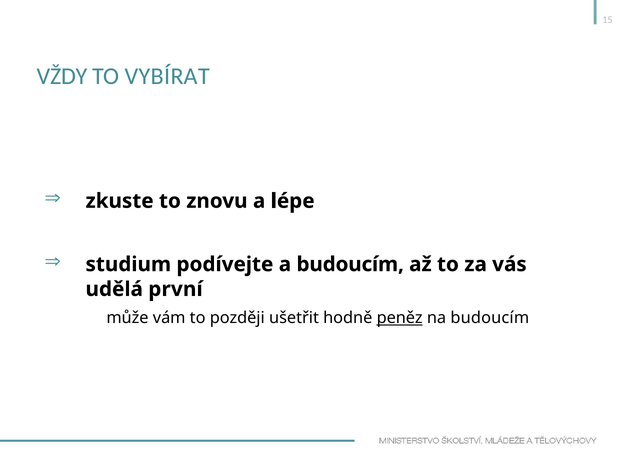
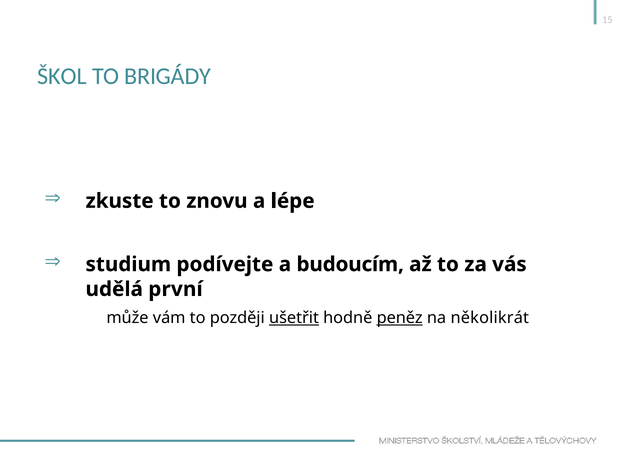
VŽDY: VŽDY -> ŠKOL
VYBÍRAT: VYBÍRAT -> BRIGÁDY
ušetřit underline: none -> present
na budoucím: budoucím -> několikrát
